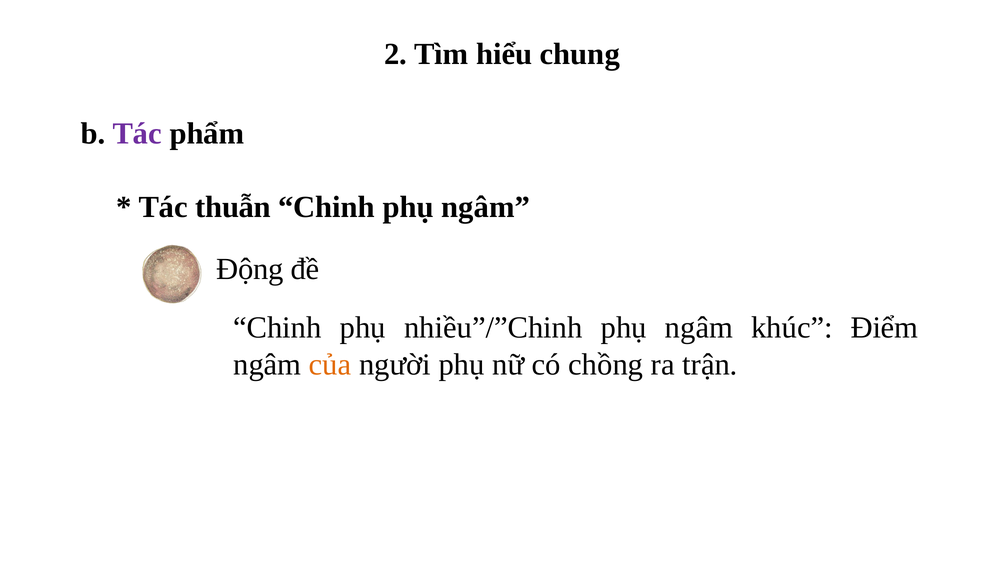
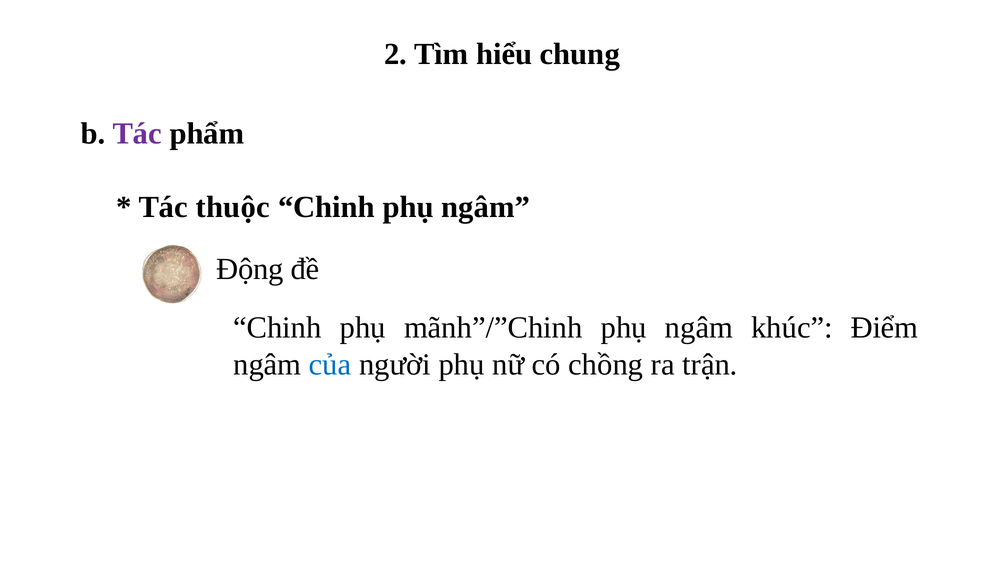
thuẫn: thuẫn -> thuộc
nhiều”/”Chinh: nhiều”/”Chinh -> mãnh”/”Chinh
của colour: orange -> blue
